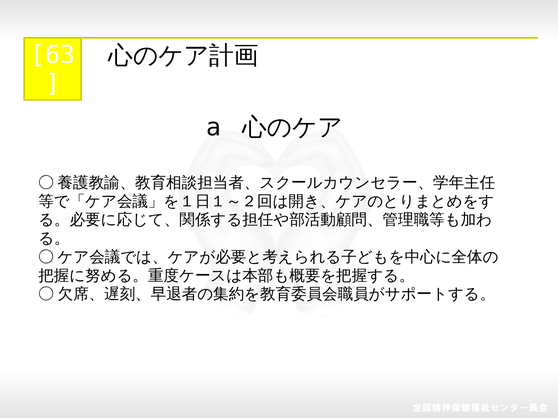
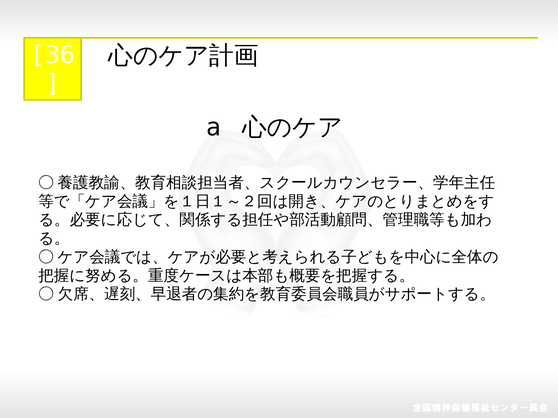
63: 63 -> 36
